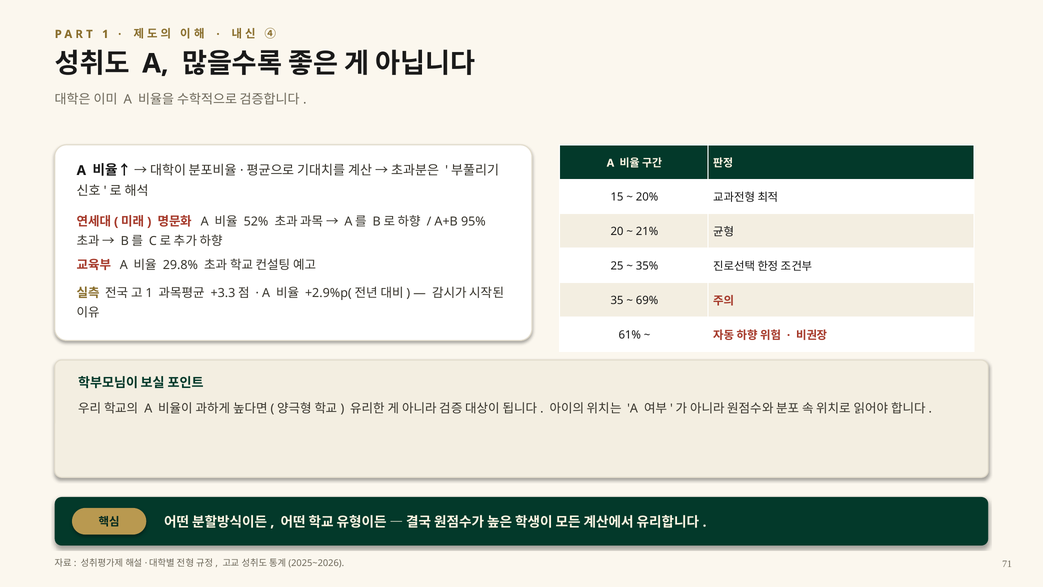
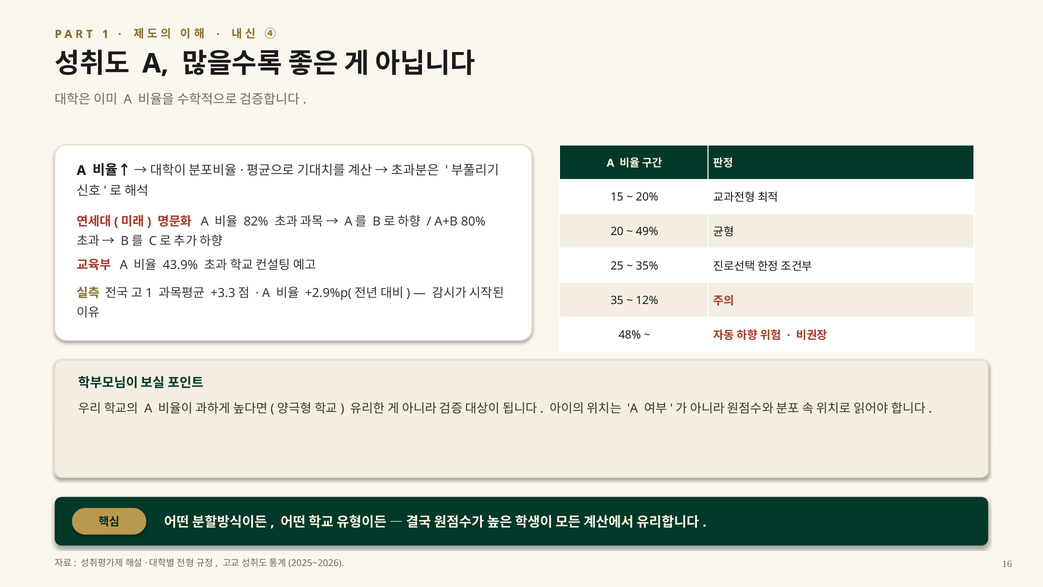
52%: 52% -> 82%
95%: 95% -> 80%
21%: 21% -> 49%
29.8%: 29.8% -> 43.9%
69%: 69% -> 12%
61%: 61% -> 48%
71: 71 -> 16
